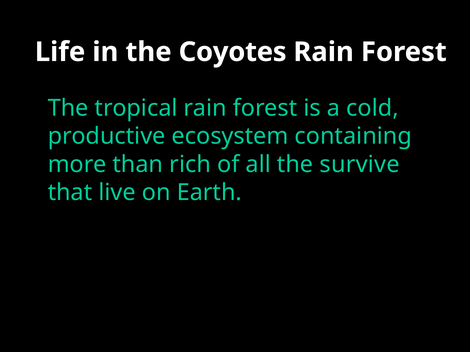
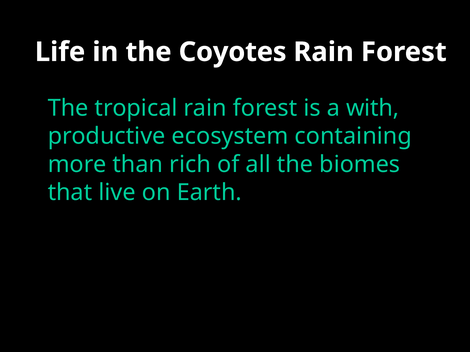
cold: cold -> with
survive: survive -> biomes
